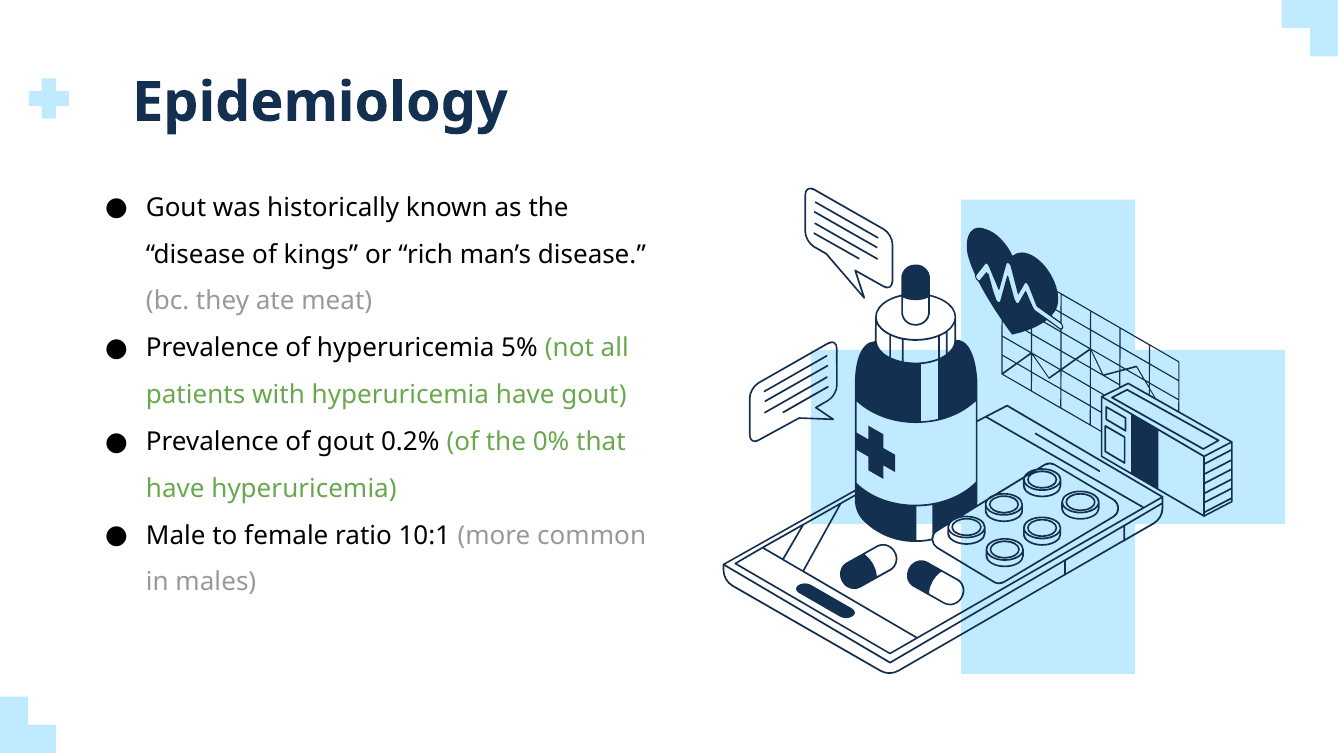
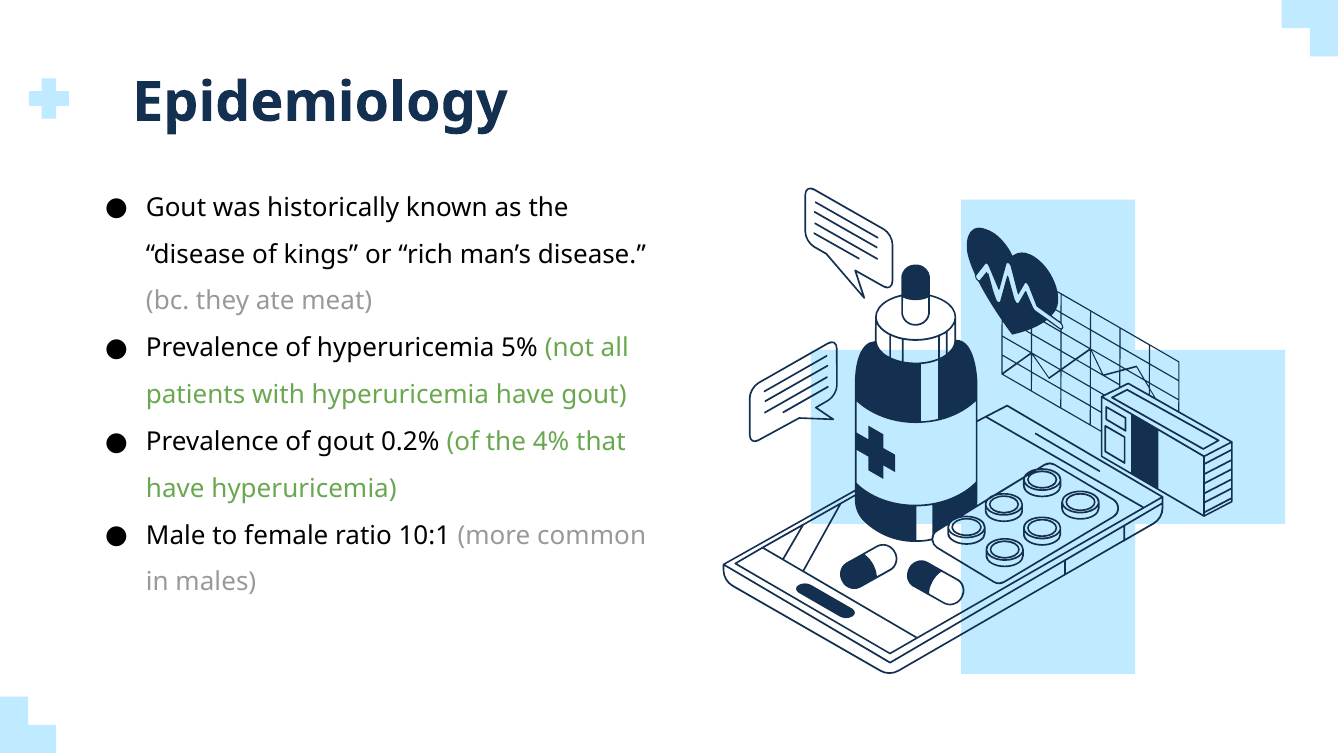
0%: 0% -> 4%
